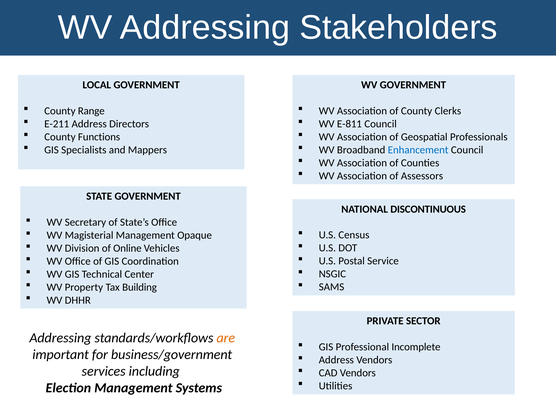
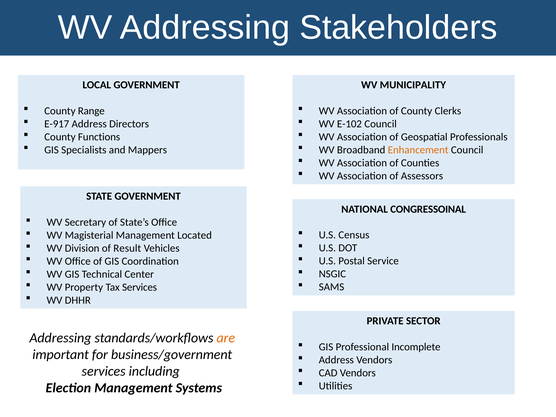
WV GOVERNMENT: GOVERNMENT -> MUNICIPALITY
E-211: E-211 -> E-917
E-811: E-811 -> E-102
Enhancement colour: blue -> orange
DISCONTINUOUS: DISCONTINUOUS -> CONGRESSOINAL
Opaque: Opaque -> Located
Online: Online -> Result
Tax Building: Building -> Services
